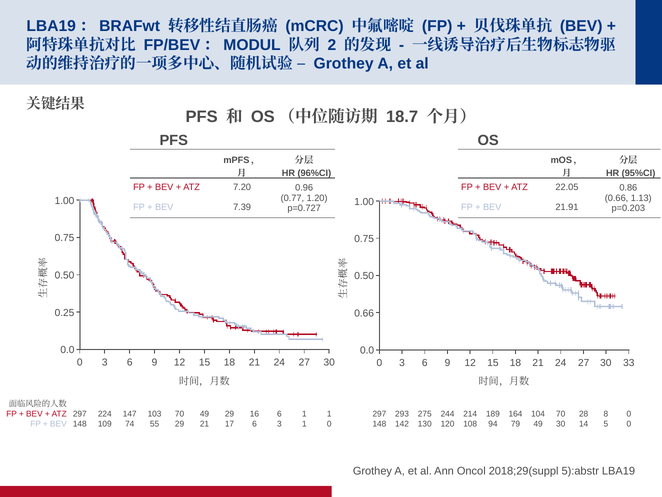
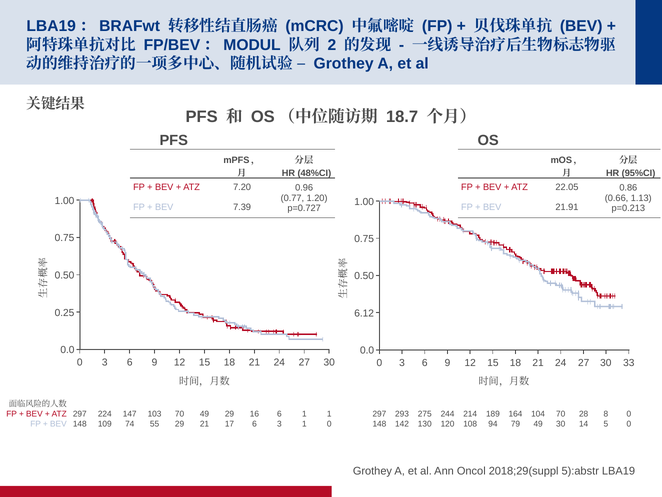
96%CI: 96%CI -> 48%CI
p=0.203: p=0.203 -> p=0.213
0.66 at (364, 313): 0.66 -> 6.12
